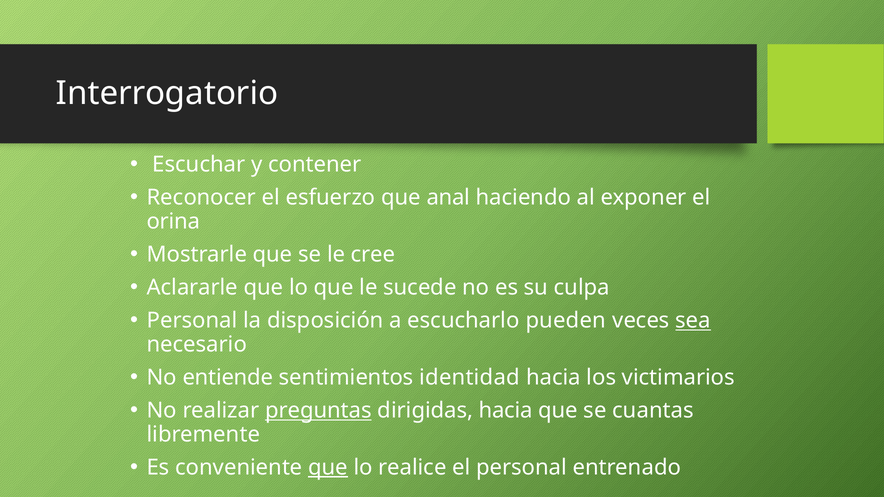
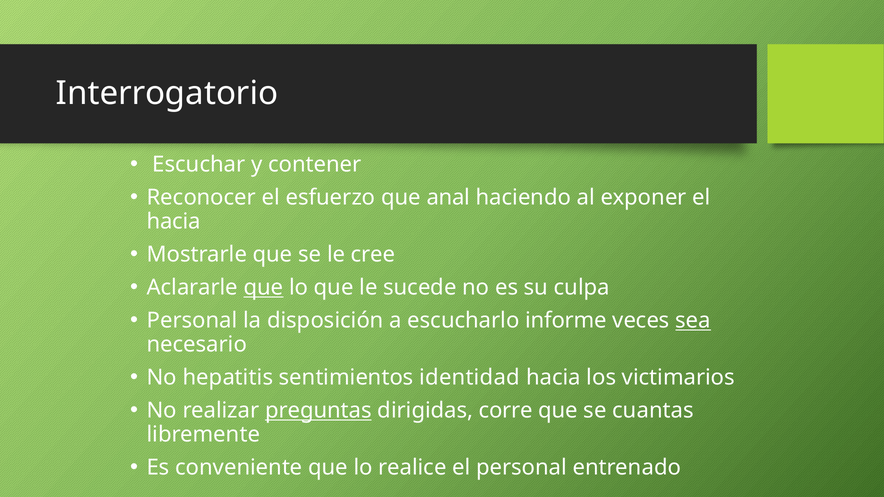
orina at (174, 221): orina -> hacia
que at (264, 288) underline: none -> present
pueden: pueden -> informe
entiende: entiende -> hepatitis
dirigidas hacia: hacia -> corre
que at (328, 468) underline: present -> none
